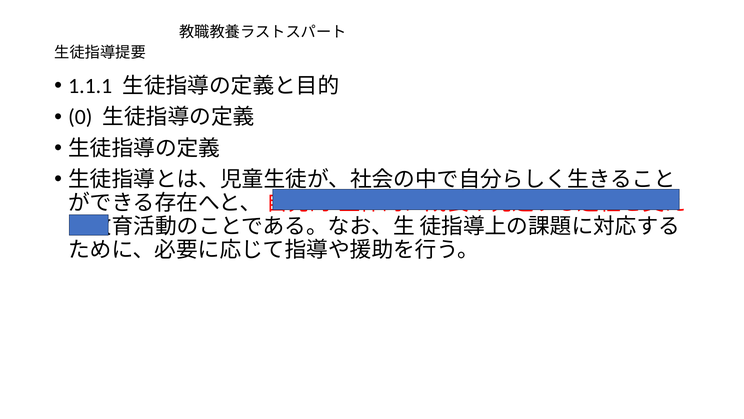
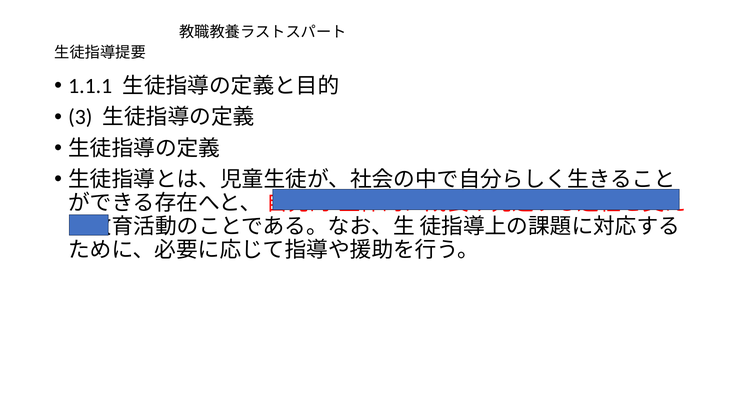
0: 0 -> 3
